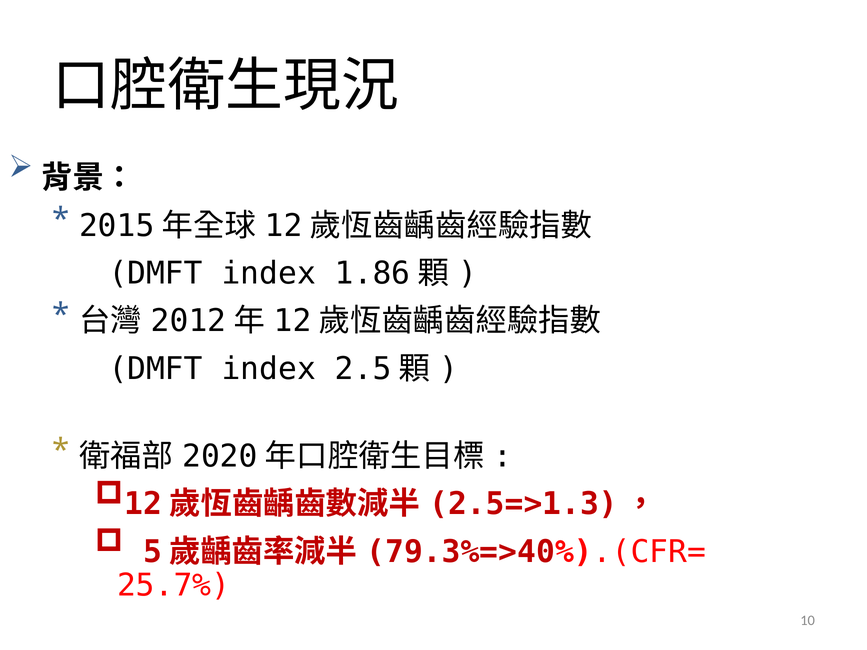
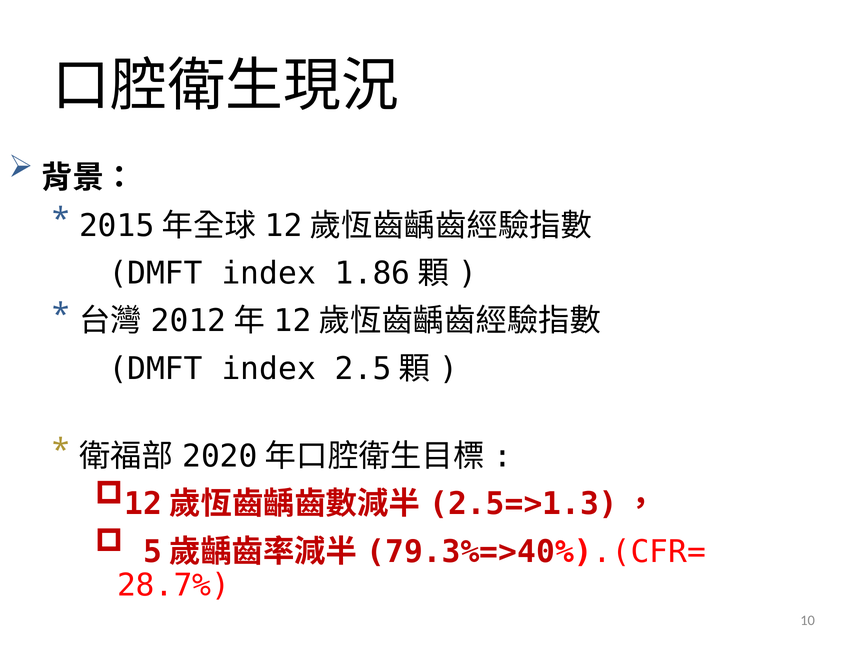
25.7%: 25.7% -> 28.7%
